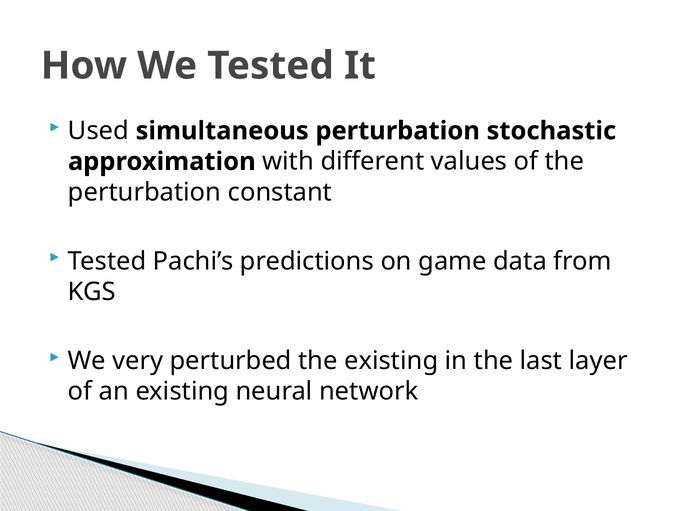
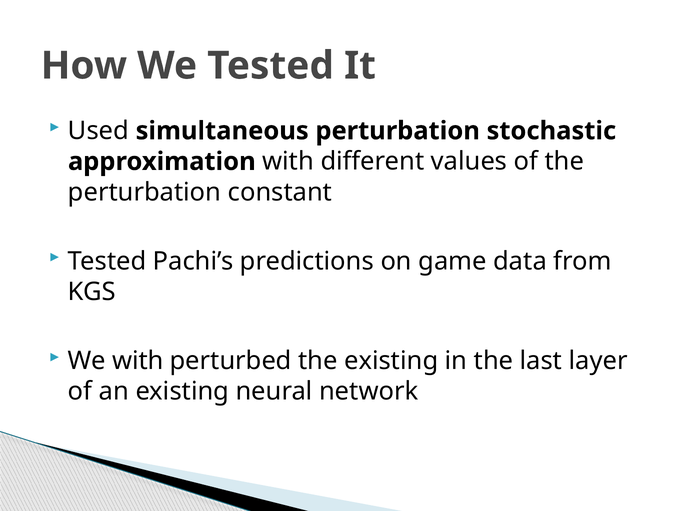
We very: very -> with
